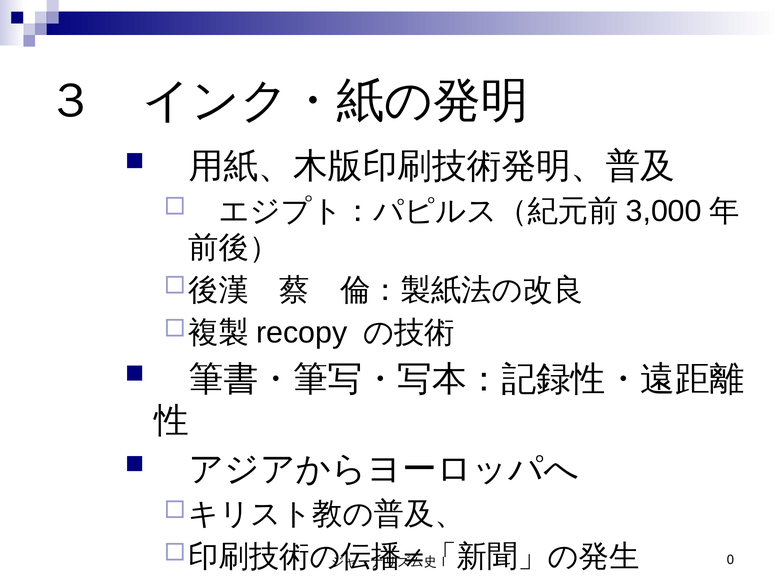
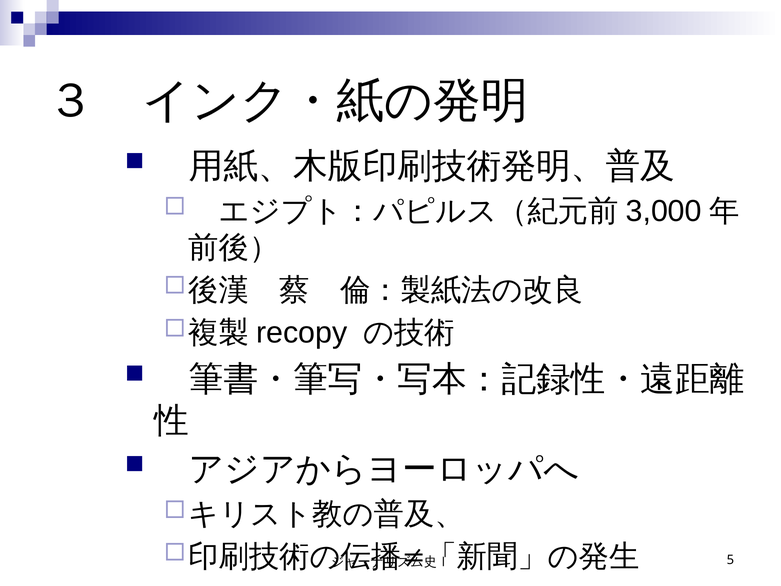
0: 0 -> 5
